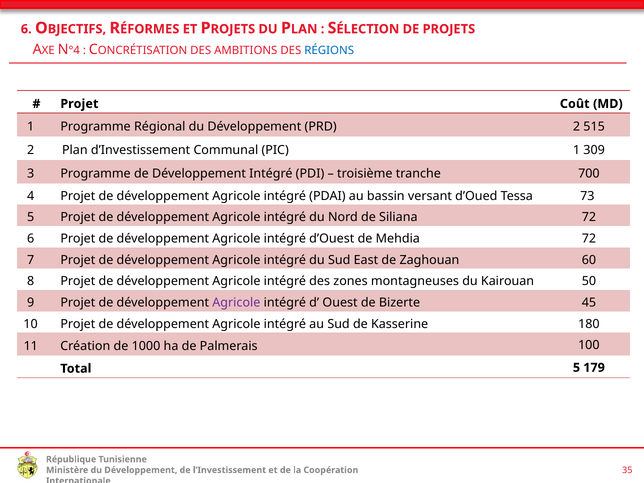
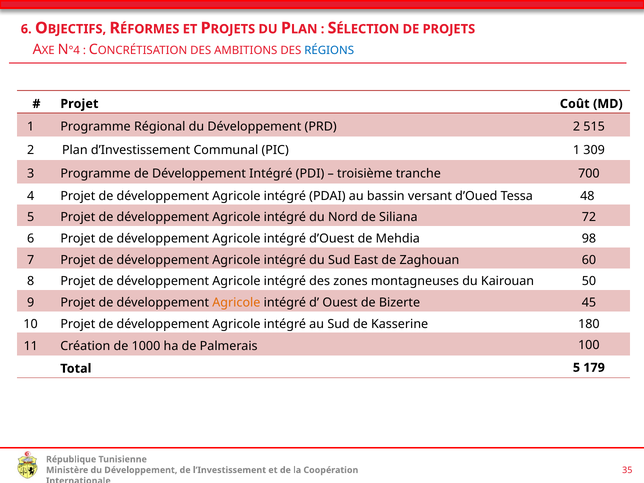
73: 73 -> 48
Mehdia 72: 72 -> 98
Agricole at (236, 303) colour: purple -> orange
